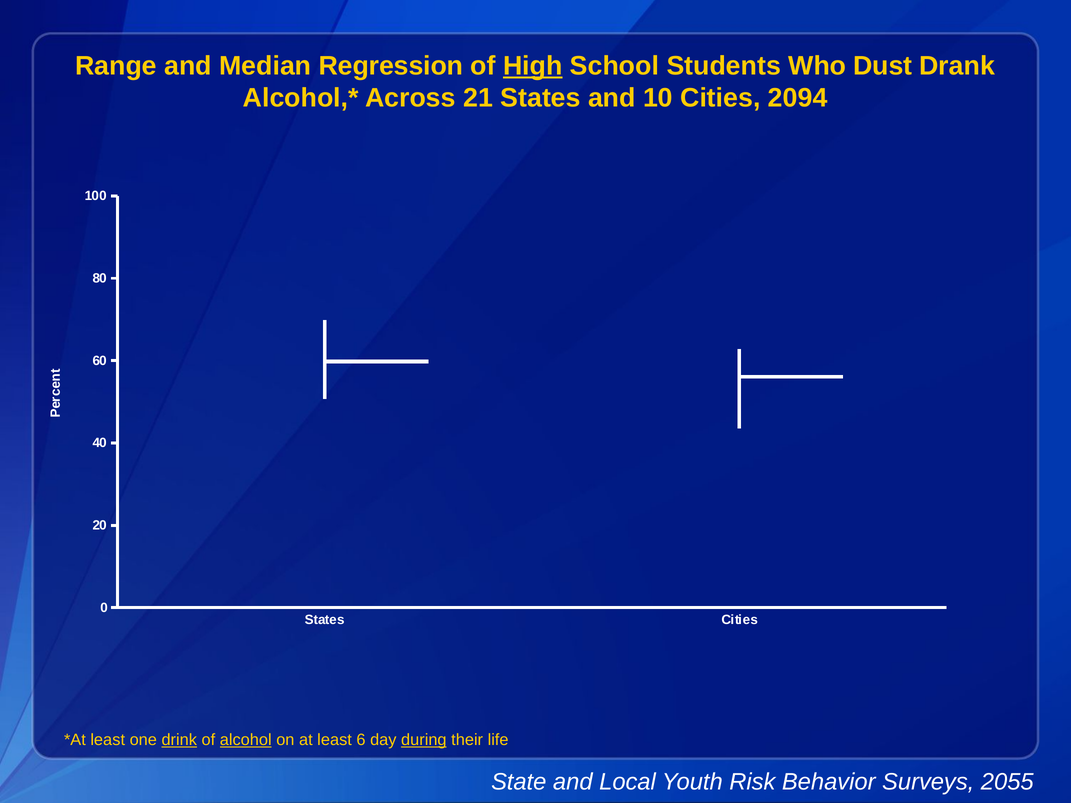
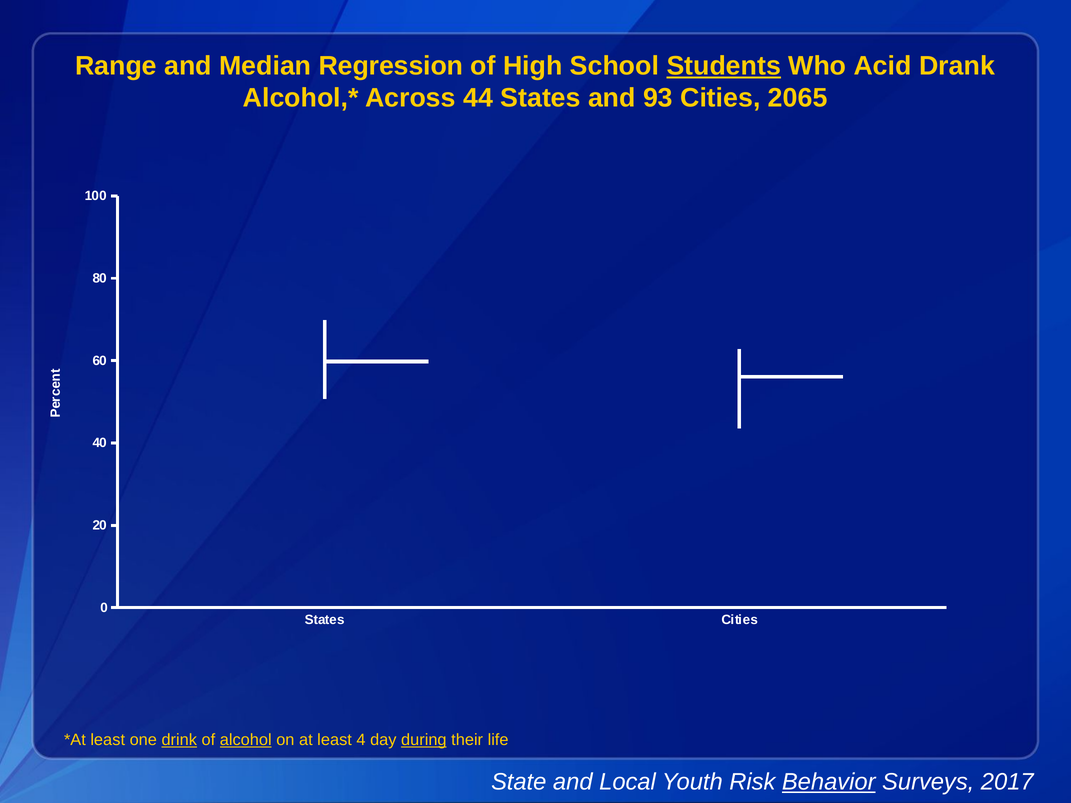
High underline: present -> none
Students underline: none -> present
Dust: Dust -> Acid
21: 21 -> 44
10: 10 -> 93
2094: 2094 -> 2065
6: 6 -> 4
Behavior underline: none -> present
2055: 2055 -> 2017
